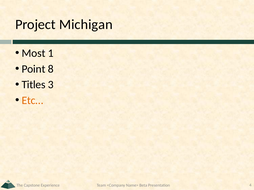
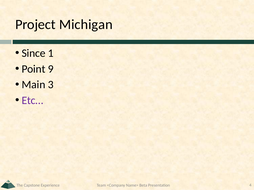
Most: Most -> Since
8: 8 -> 9
Titles: Titles -> Main
Etc… colour: orange -> purple
